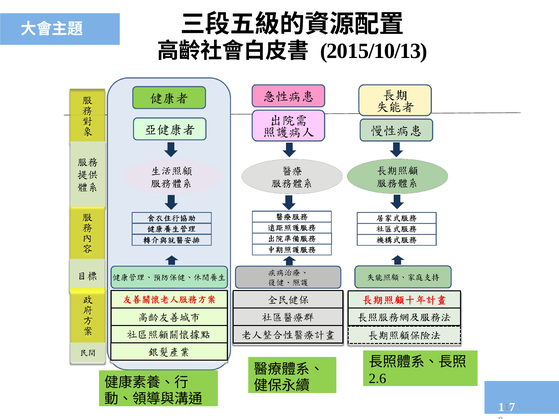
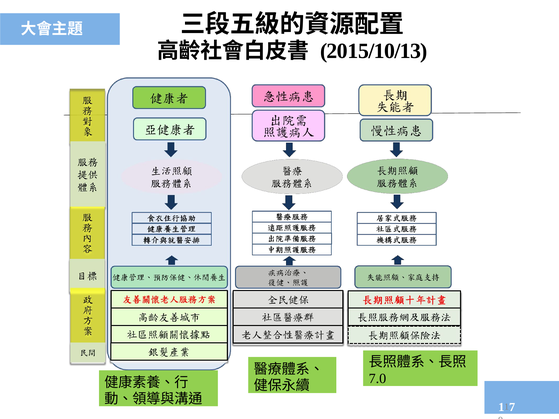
2.6: 2.6 -> 7.0
